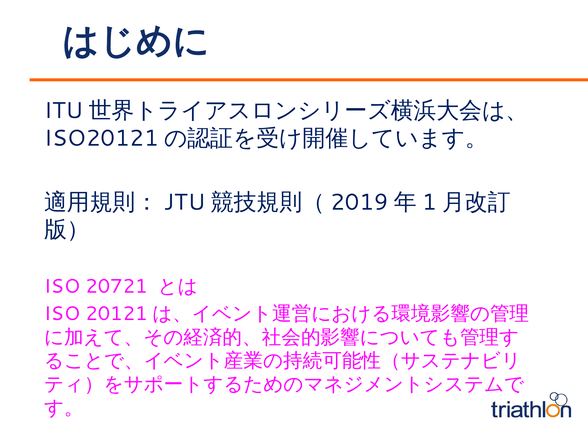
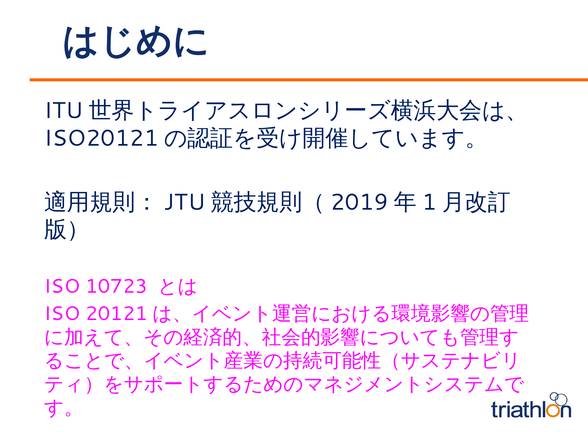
20721: 20721 -> 10723
